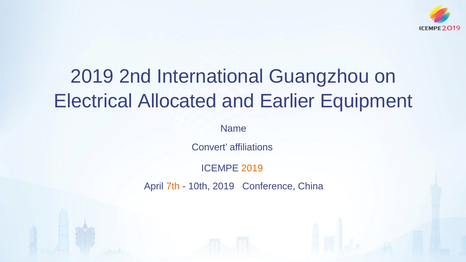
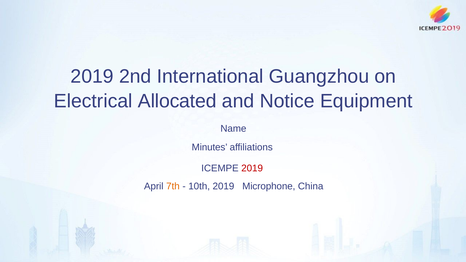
Earlier: Earlier -> Notice
Convert: Convert -> Minutes
2019 at (252, 168) colour: orange -> red
Conference: Conference -> Microphone
